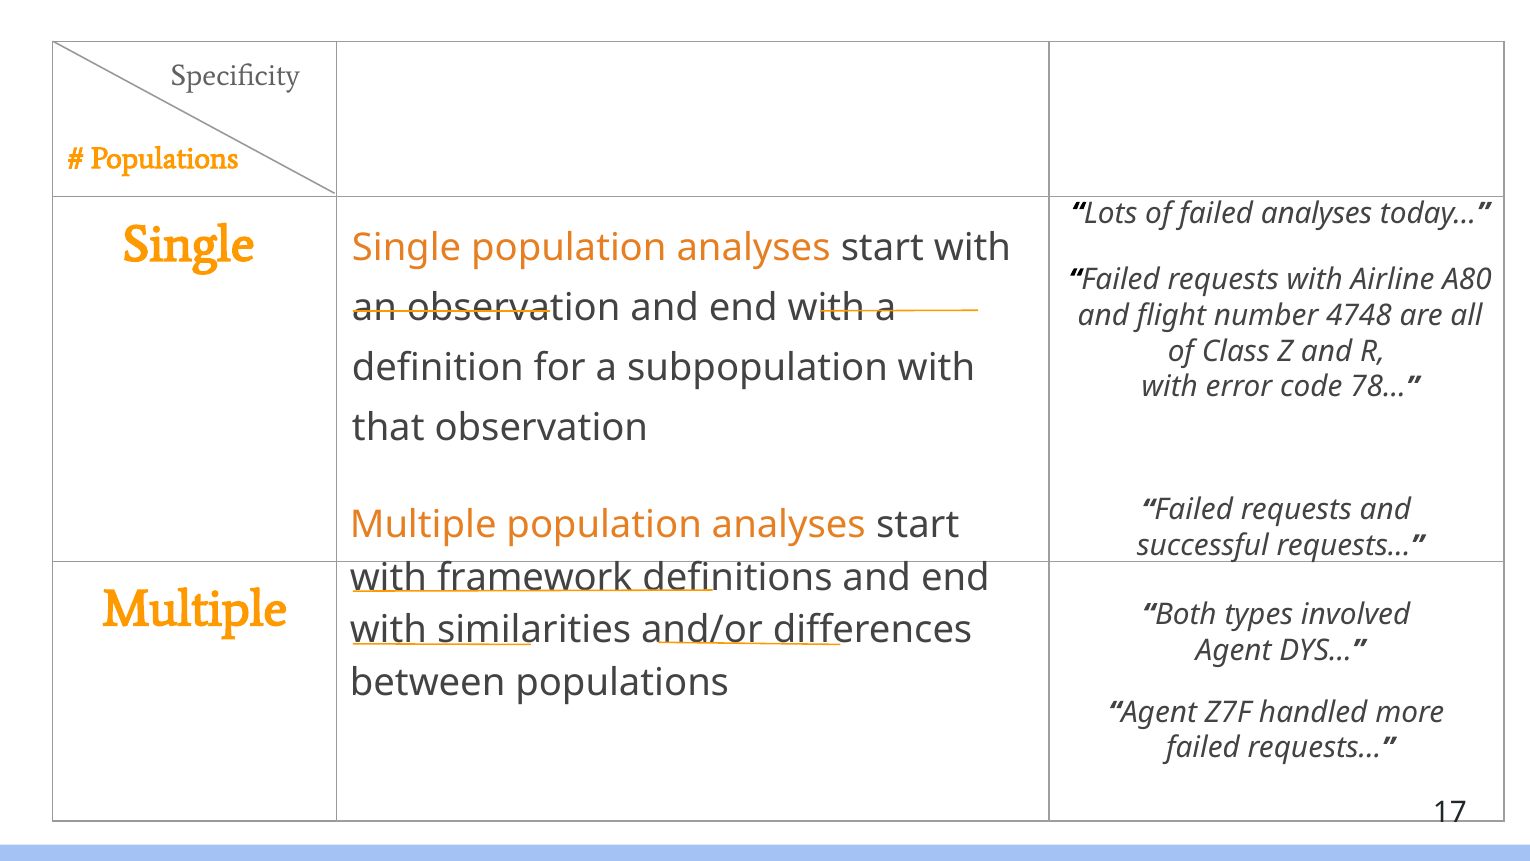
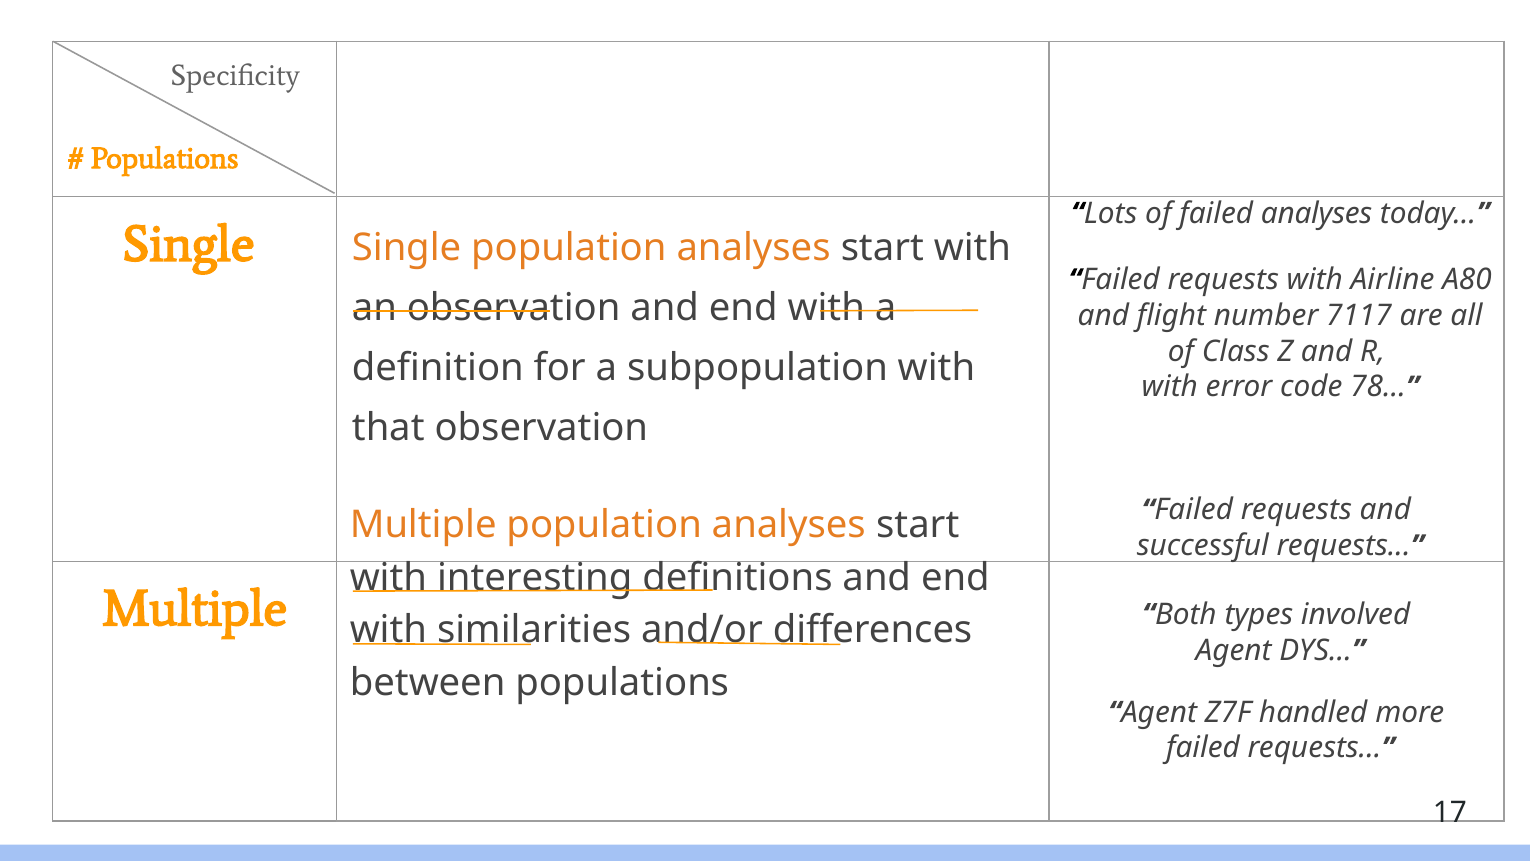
4748: 4748 -> 7117
framework: framework -> interesting
